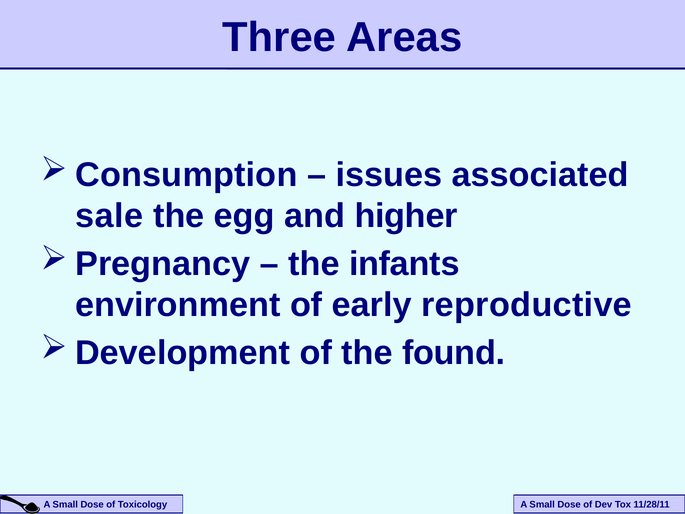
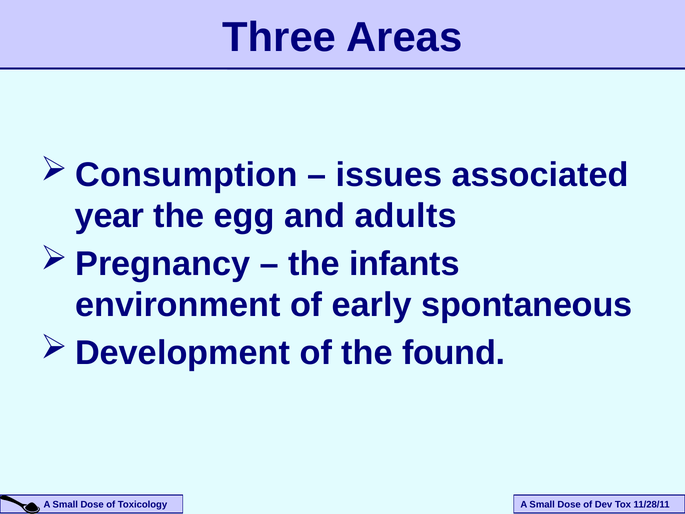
sale: sale -> year
higher: higher -> adults
reproductive: reproductive -> spontaneous
